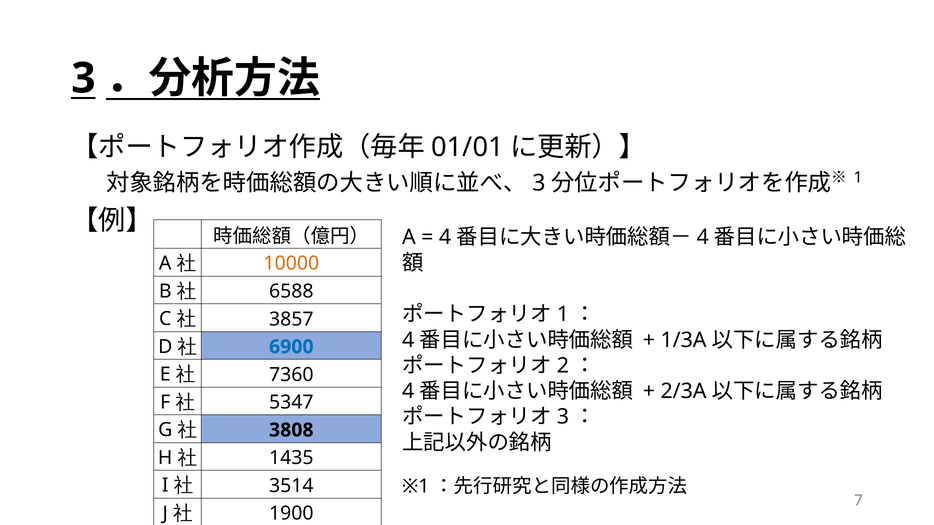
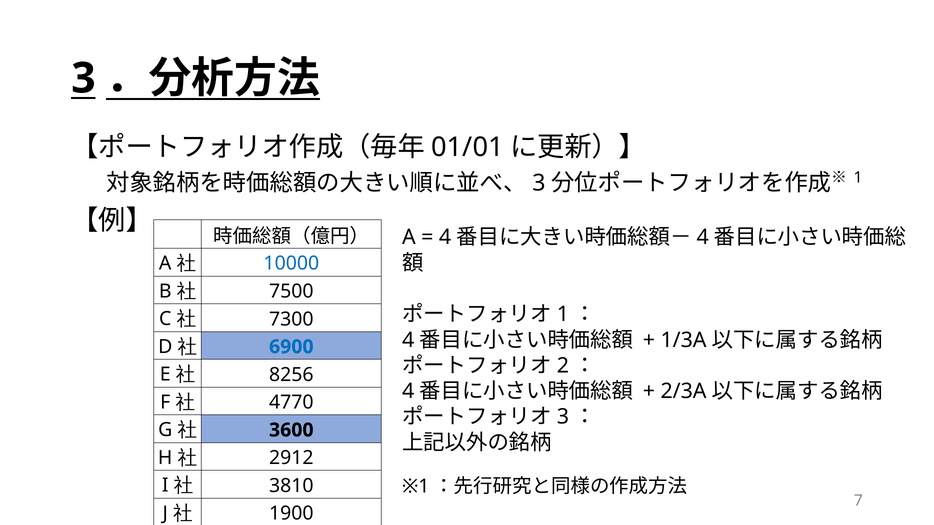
10000 colour: orange -> blue
6588: 6588 -> 7500
3857: 3857 -> 7300
7360: 7360 -> 8256
5347: 5347 -> 4770
3808: 3808 -> 3600
1435: 1435 -> 2912
3514: 3514 -> 3810
